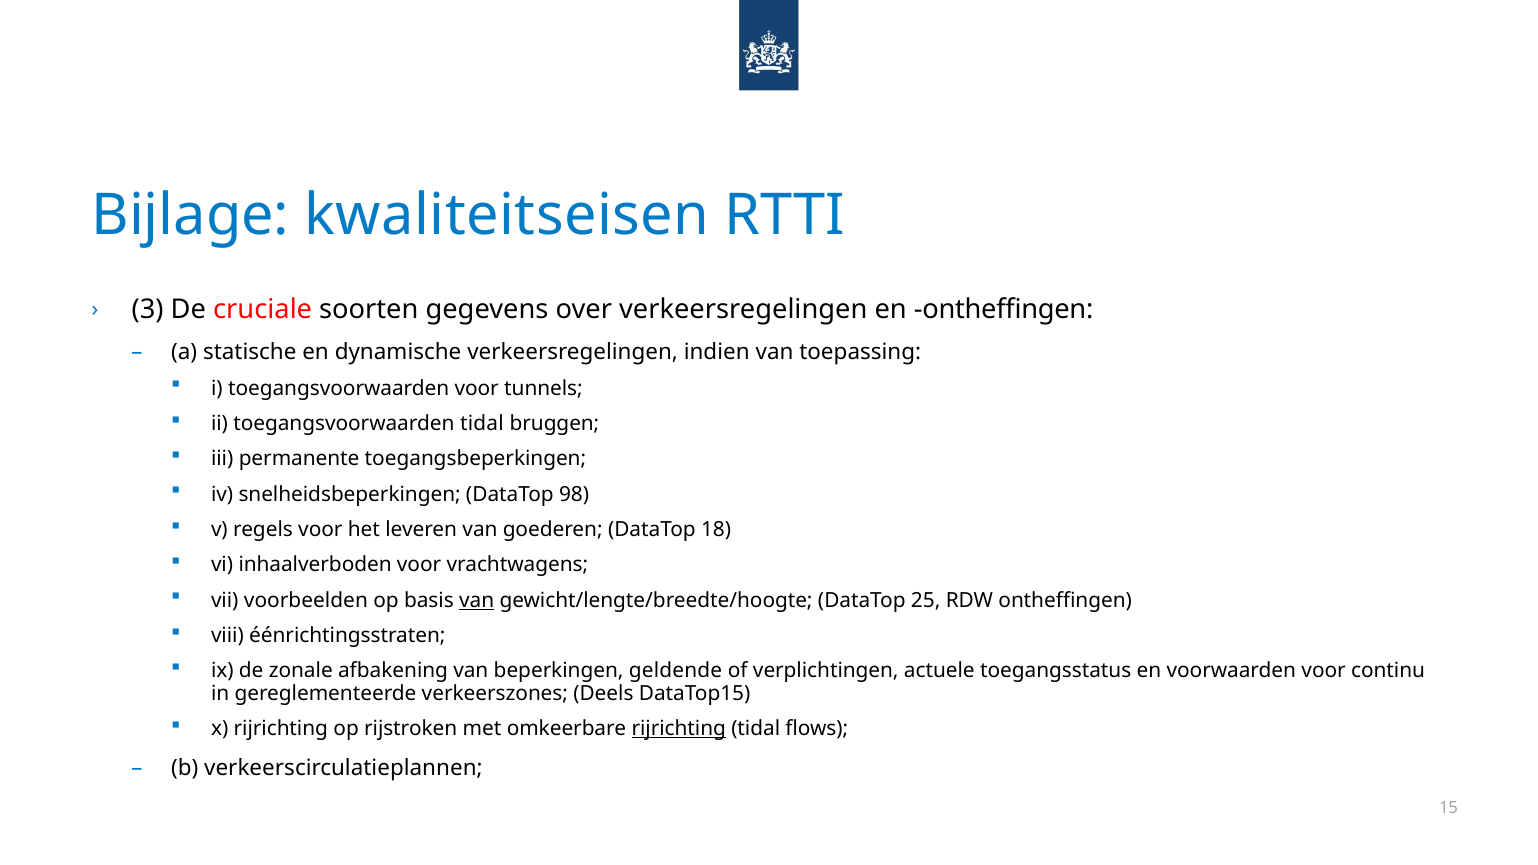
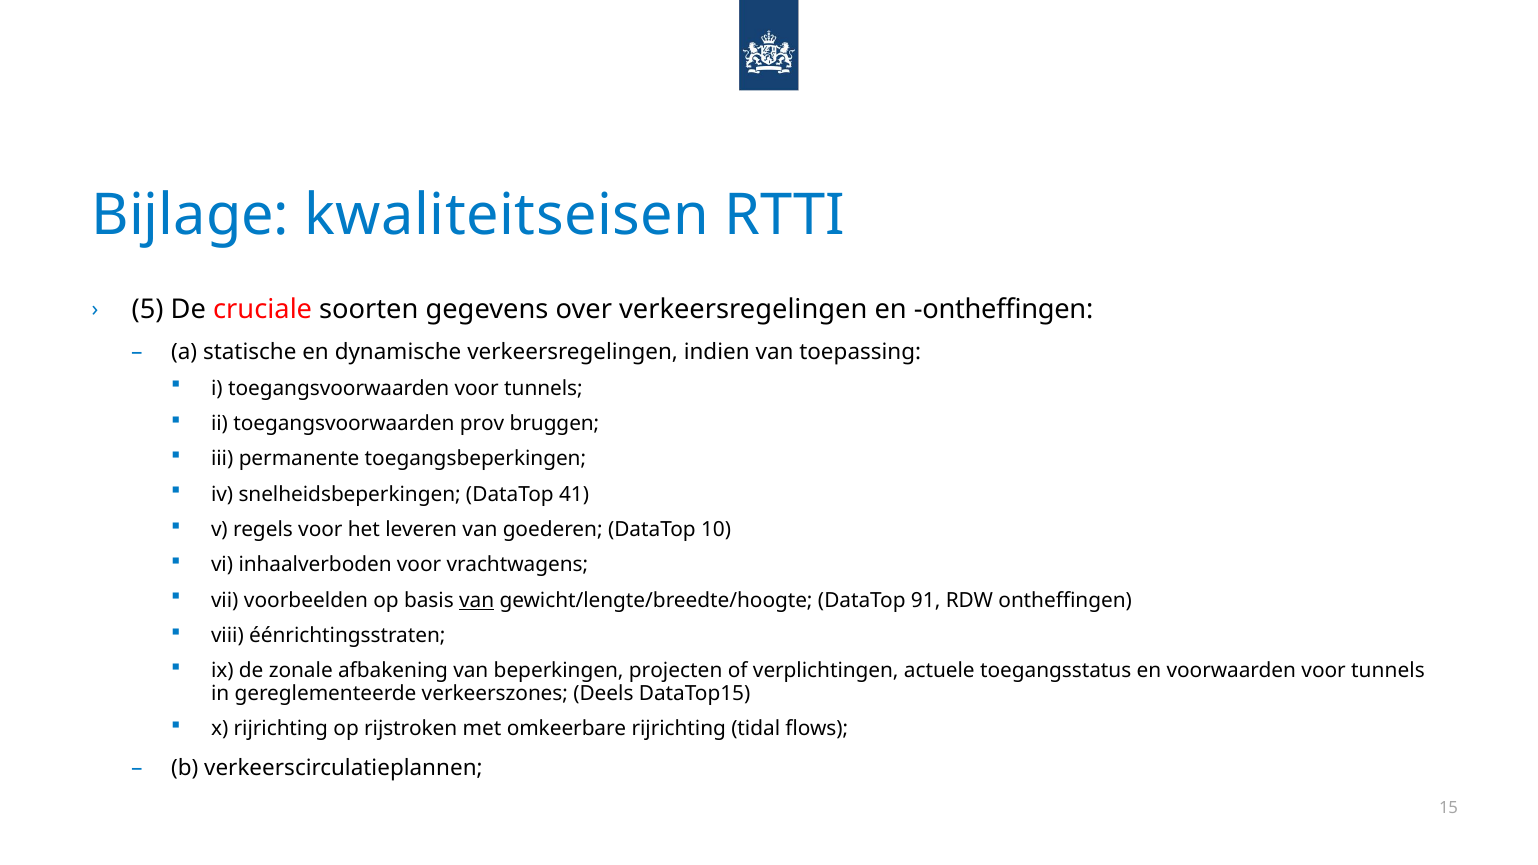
3: 3 -> 5
toegangsvoorwaarden tidal: tidal -> prov
98: 98 -> 41
18: 18 -> 10
25: 25 -> 91
geldende: geldende -> projecten
voorwaarden voor continu: continu -> tunnels
rijrichting at (679, 729) underline: present -> none
